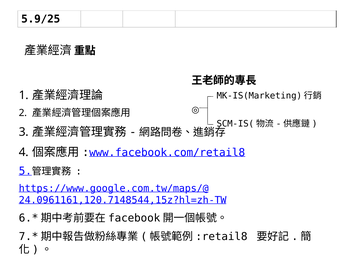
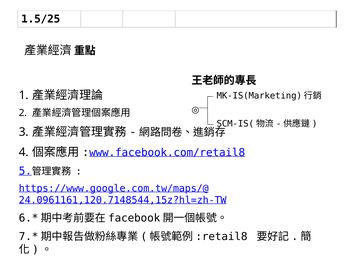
5.9/25: 5.9/25 -> 1.5/25
